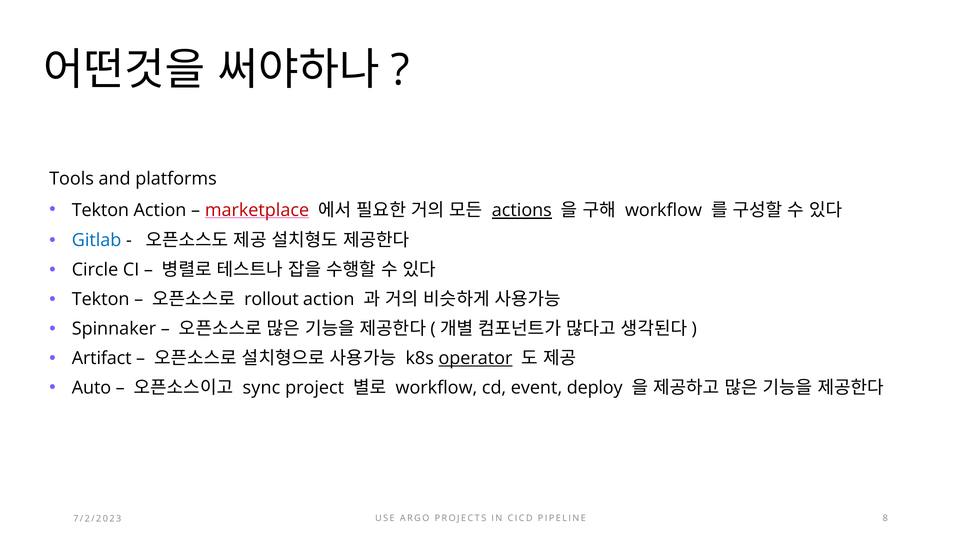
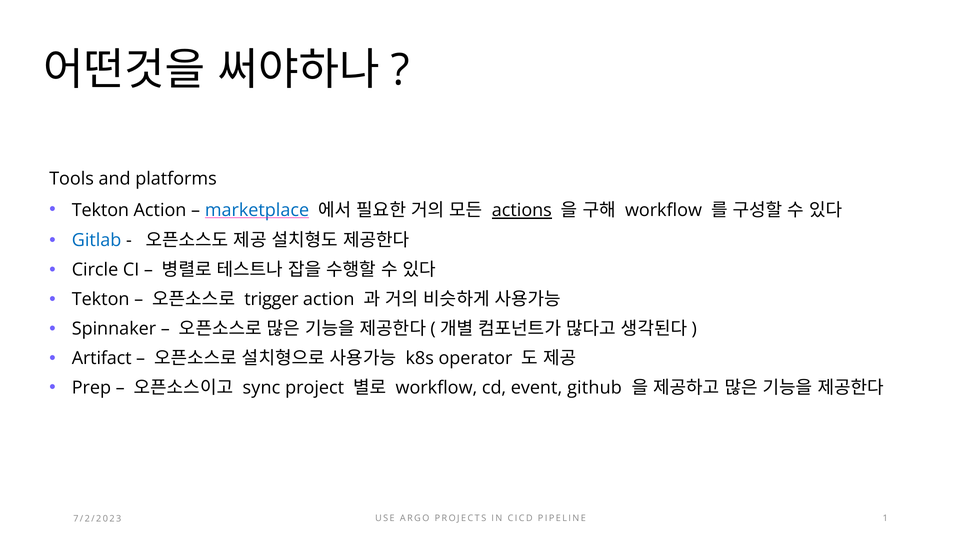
marketplace colour: red -> blue
rollout: rollout -> trigger
operator underline: present -> none
Auto: Auto -> Prep
deploy: deploy -> github
8: 8 -> 1
